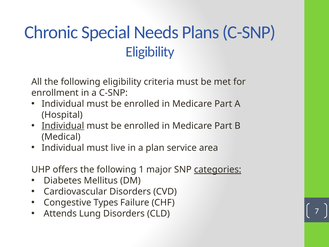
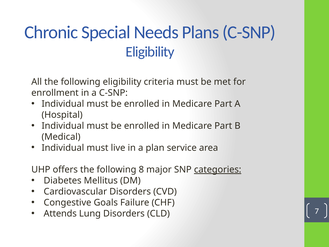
Individual at (63, 126) underline: present -> none
1: 1 -> 8
Types: Types -> Goals
